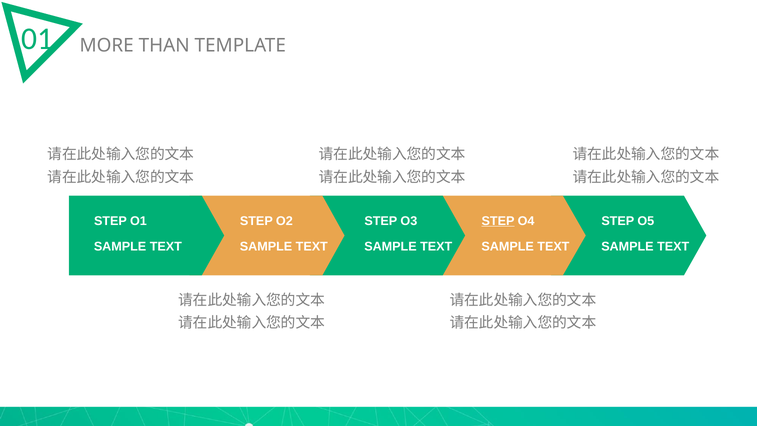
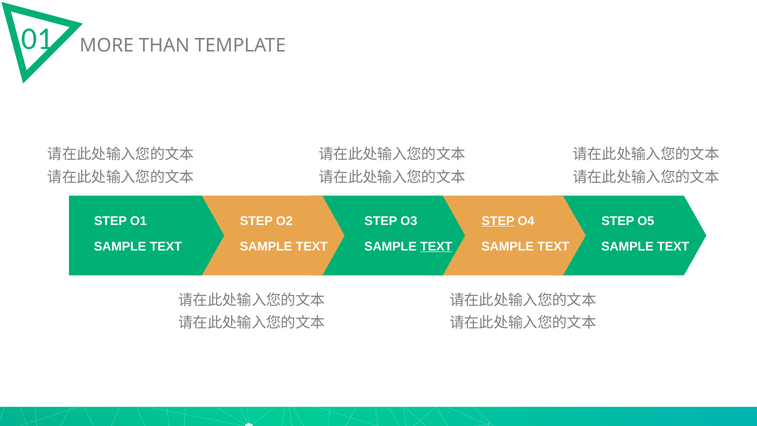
TEXT at (436, 246) underline: none -> present
